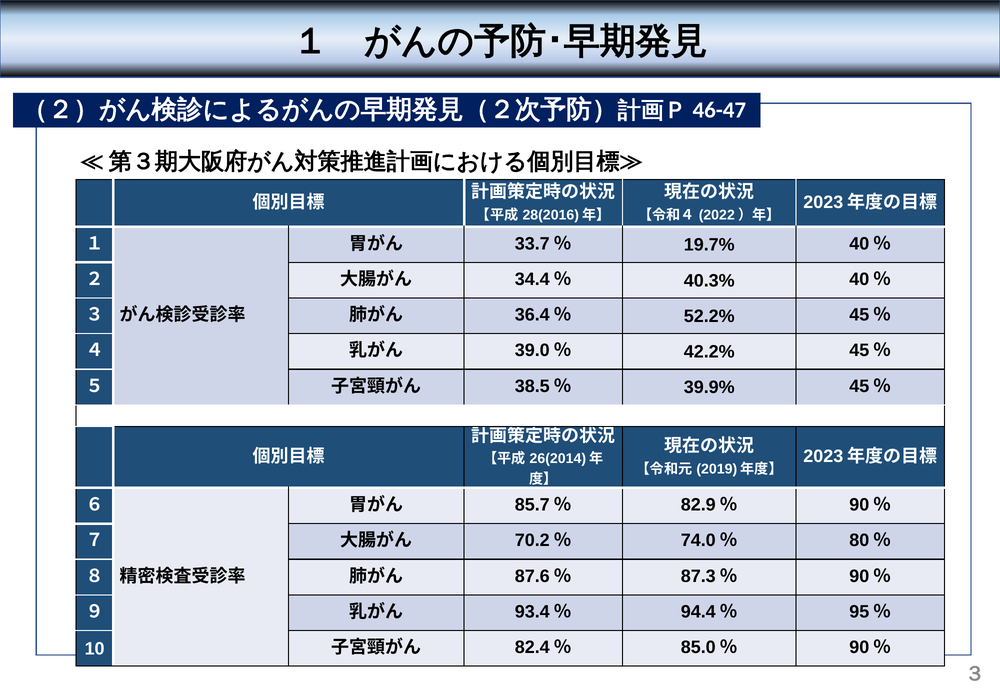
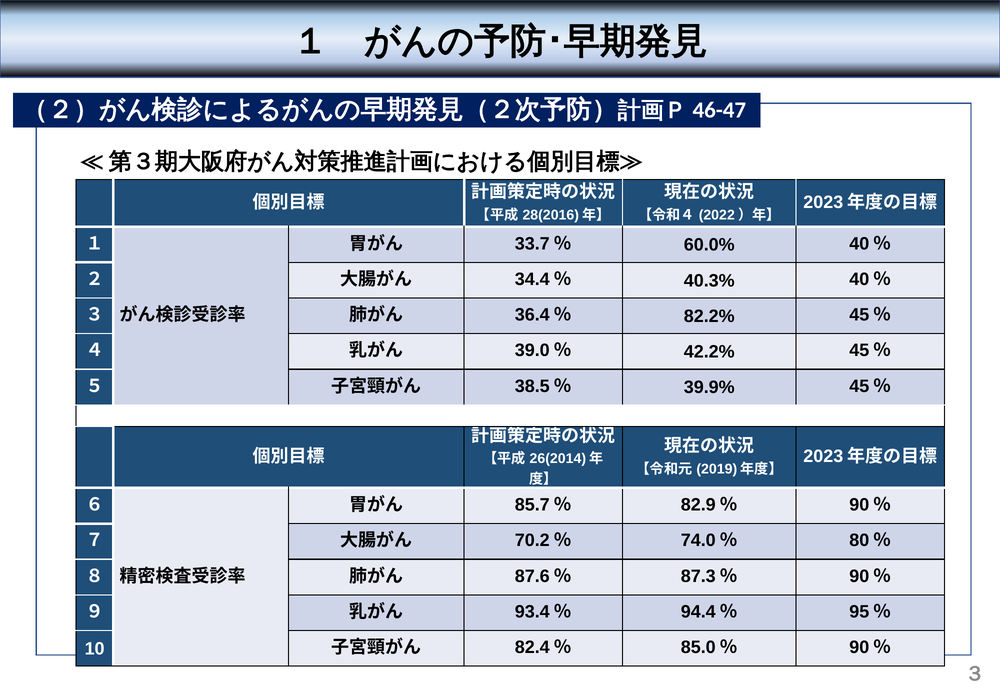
19.7%: 19.7% -> 60.0%
52.2%: 52.2% -> 82.2%
